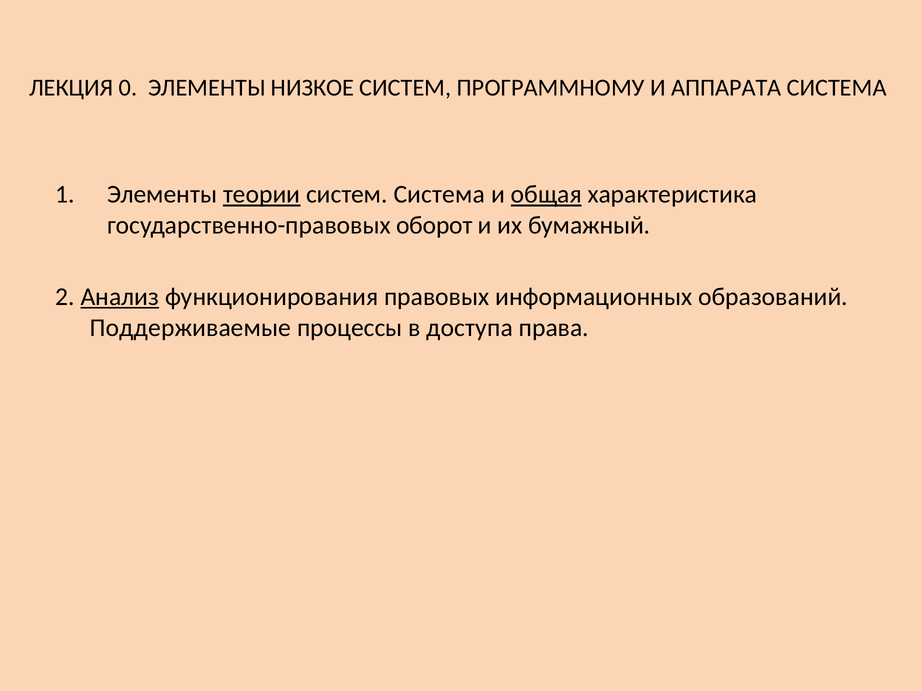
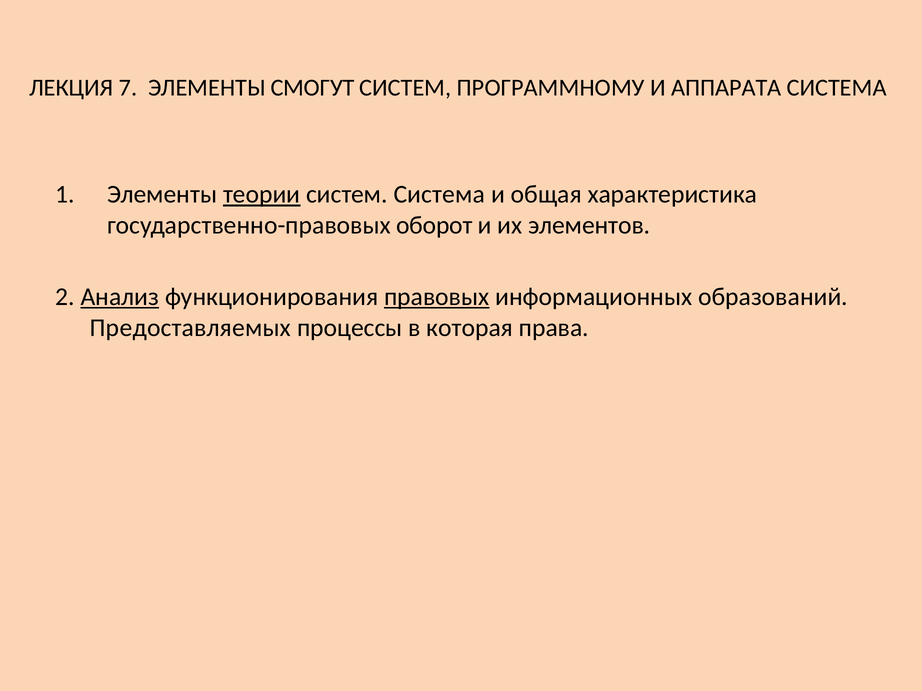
0: 0 -> 7
НИЗКОЕ: НИЗКОЕ -> СМОГУТ
общая underline: present -> none
бумажный: бумажный -> элементов
правовых underline: none -> present
Поддерживаемые: Поддерживаемые -> Предоставляемых
доступа: доступа -> которая
